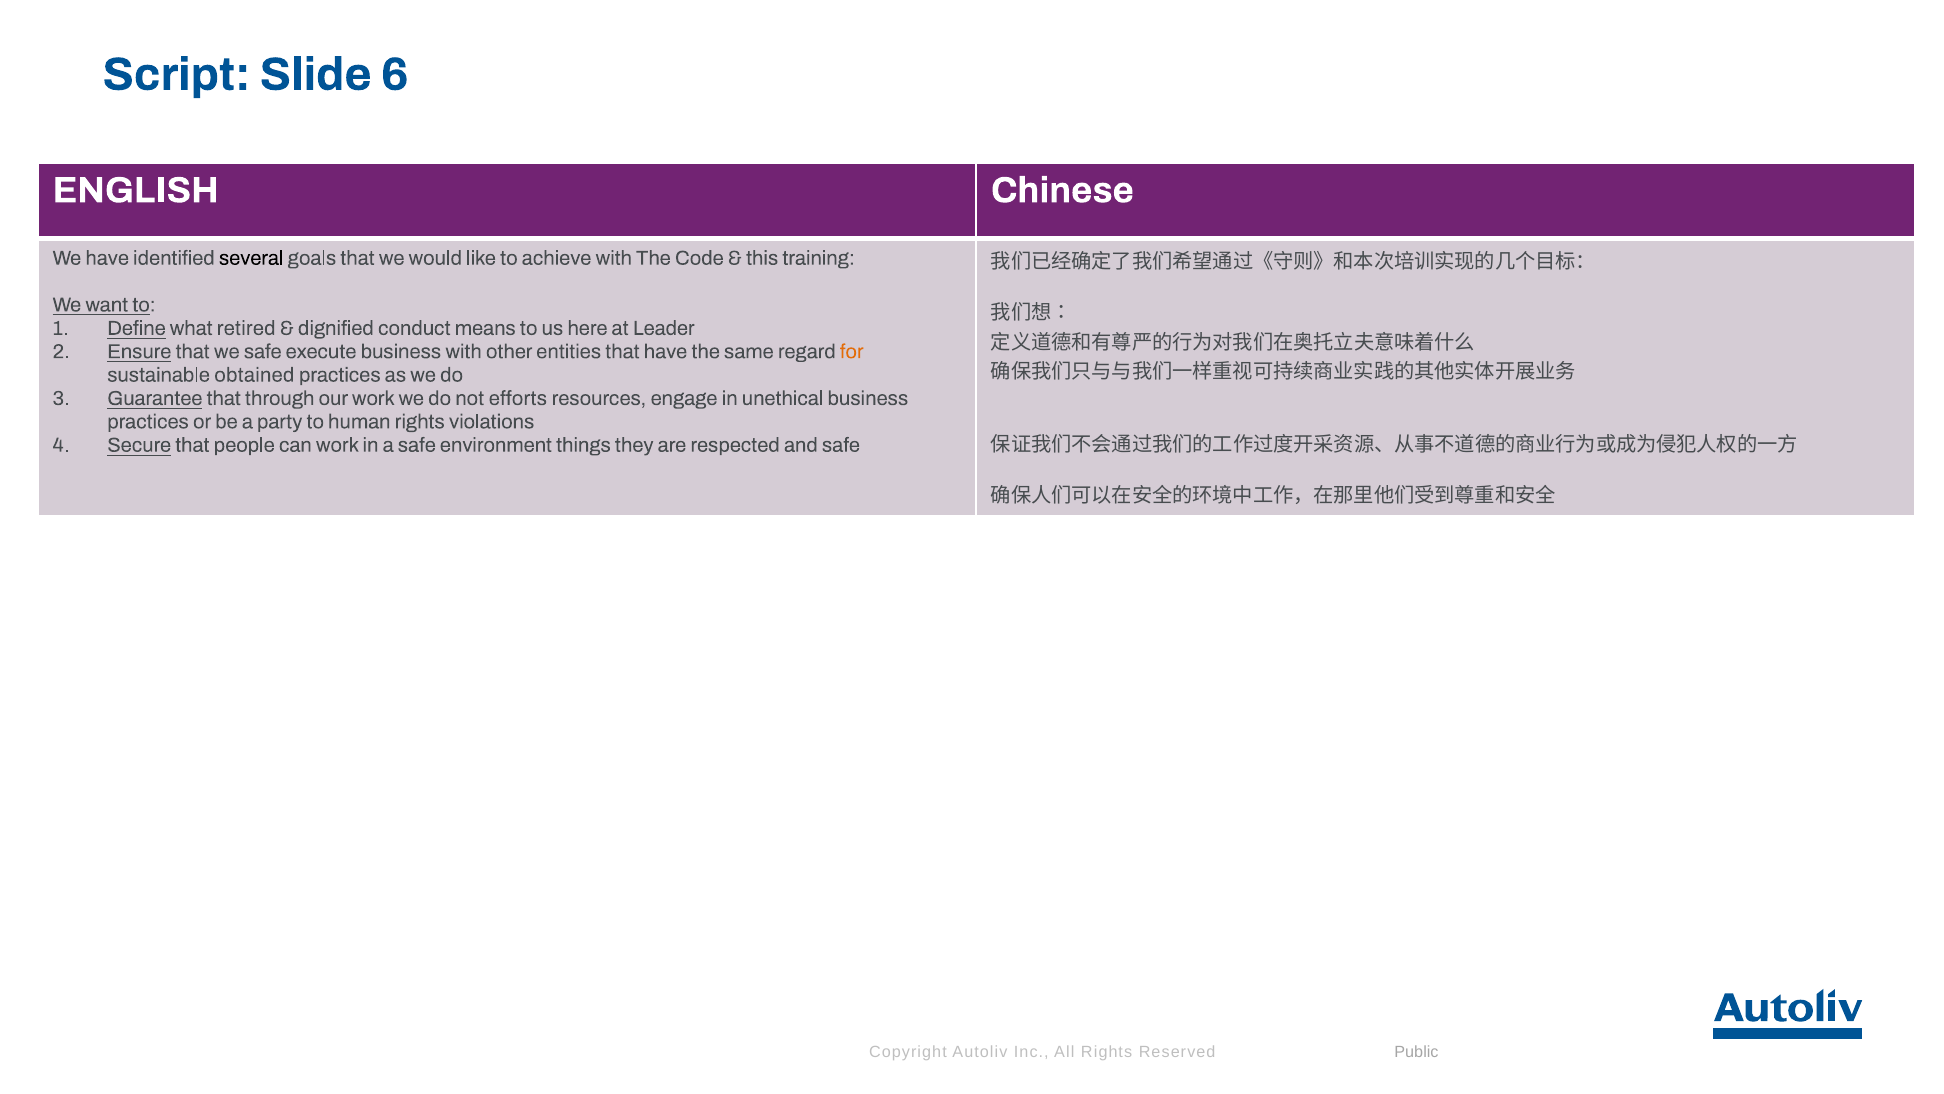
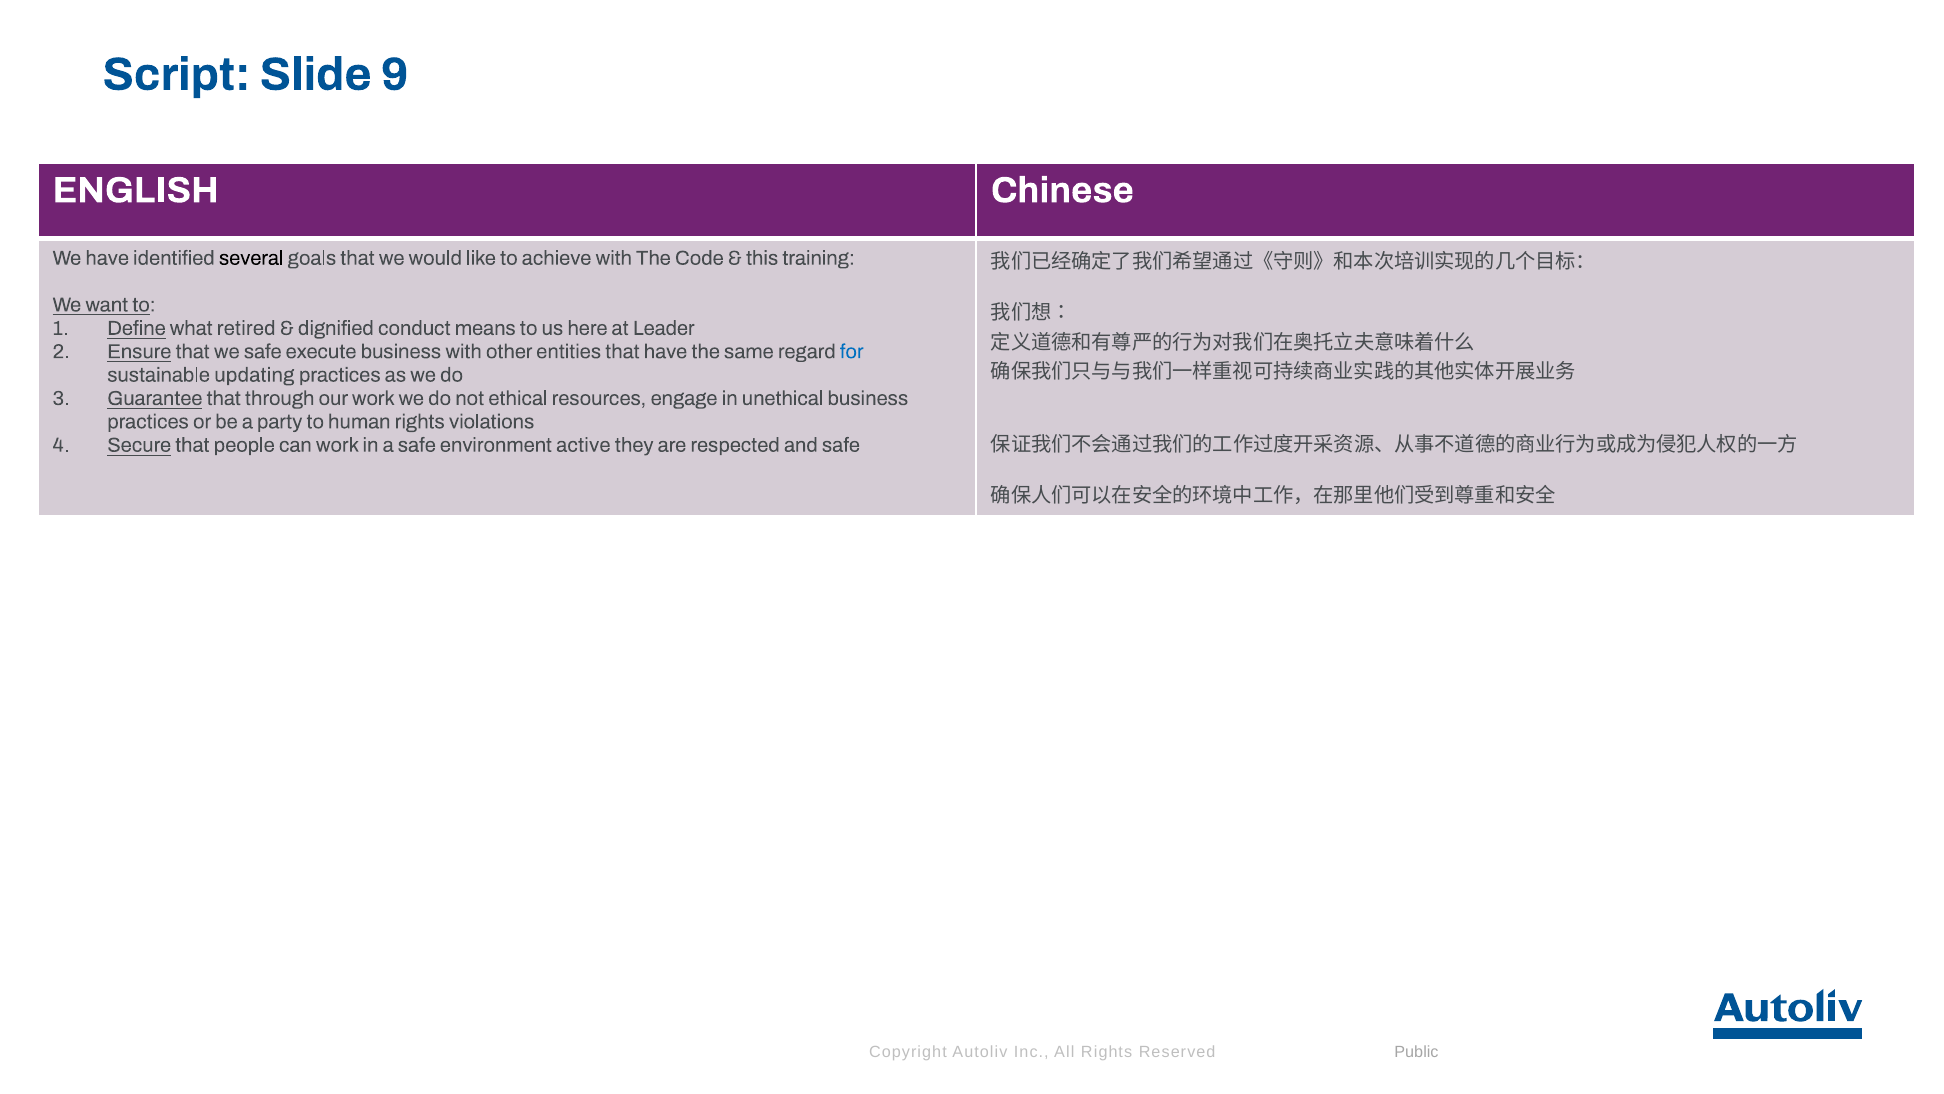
6: 6 -> 9
for colour: orange -> blue
obtained: obtained -> updating
efforts: efforts -> ethical
things: things -> active
